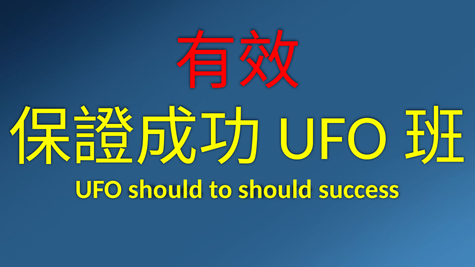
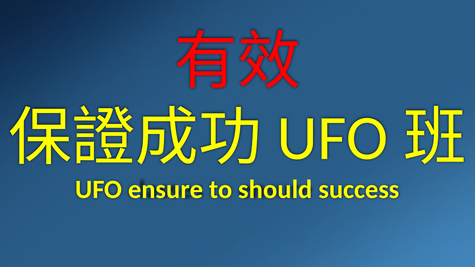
UFO should: should -> ensure
